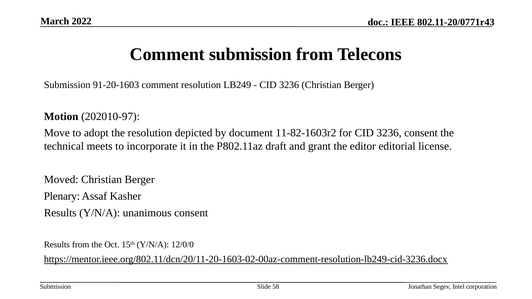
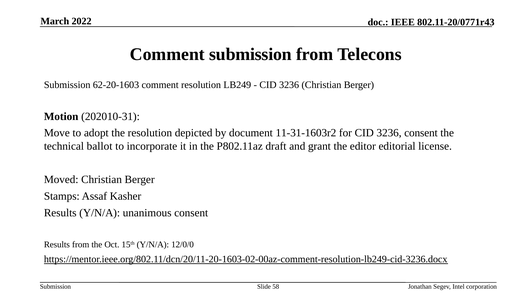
91-20-1603: 91-20-1603 -> 62-20-1603
202010-97: 202010-97 -> 202010-31
11-82-1603r2: 11-82-1603r2 -> 11-31-1603r2
meets: meets -> ballot
Plenary: Plenary -> Stamps
